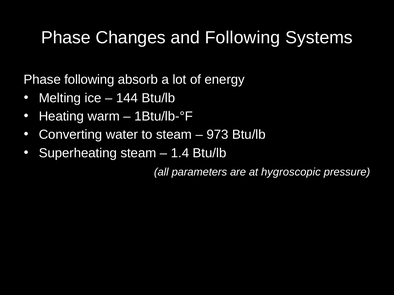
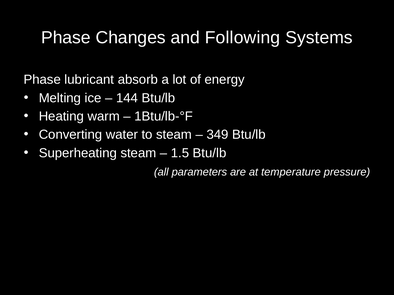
Phase following: following -> lubricant
973: 973 -> 349
1.4: 1.4 -> 1.5
hygroscopic: hygroscopic -> temperature
